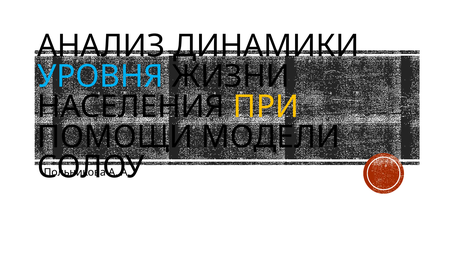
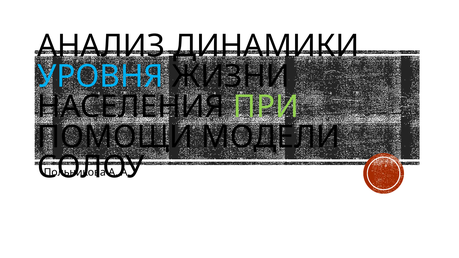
ПРИ colour: yellow -> light green
